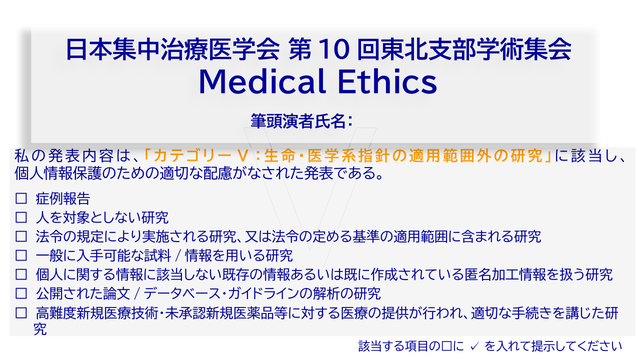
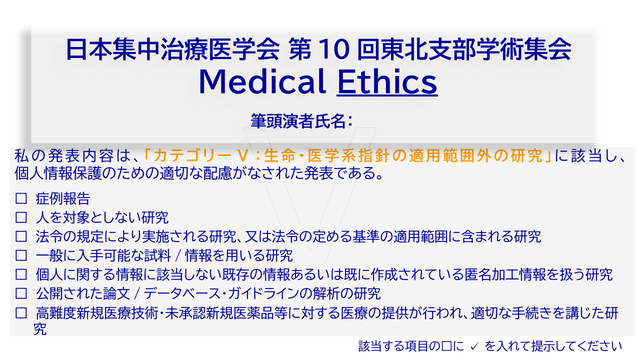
Ethics underline: none -> present
